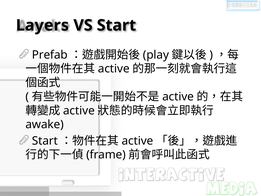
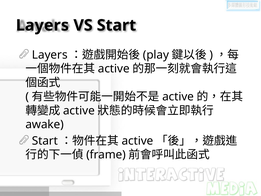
Prefab at (50, 55): Prefab -> Layers
